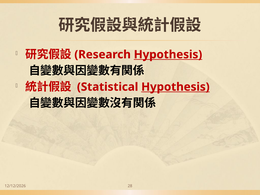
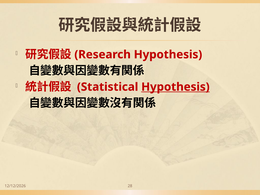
Hypothesis at (168, 55) underline: present -> none
